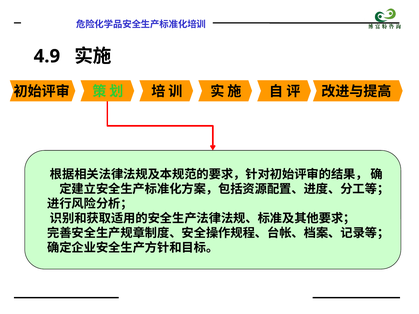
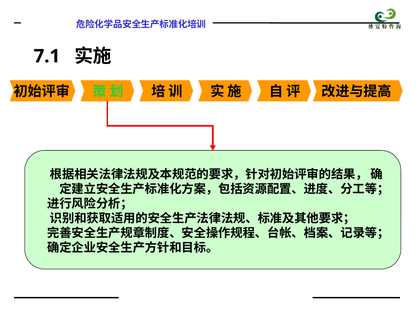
4.9: 4.9 -> 7.1
